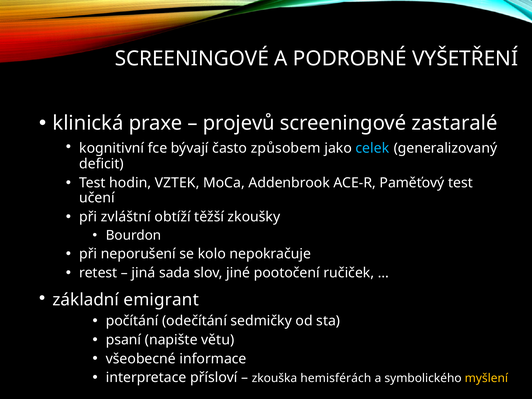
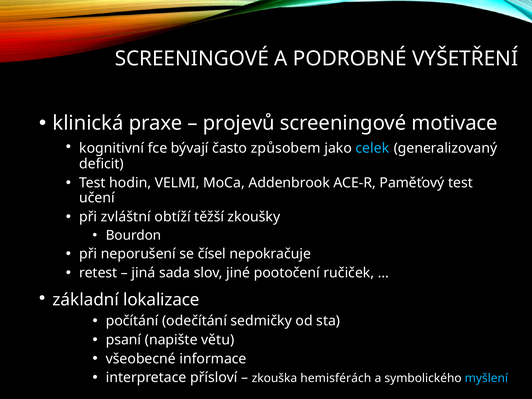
zastaralé: zastaralé -> motivace
VZTEK: VZTEK -> VELMI
kolo: kolo -> čísel
emigrant: emigrant -> lokalizace
myšlení colour: yellow -> light blue
